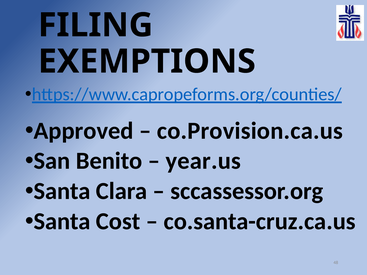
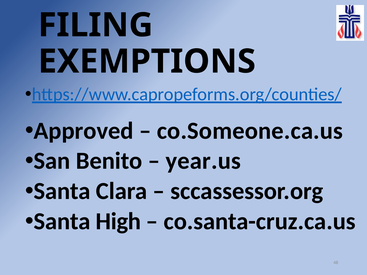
co.Provision.ca.us: co.Provision.ca.us -> co.Someone.ca.us
Cost: Cost -> High
